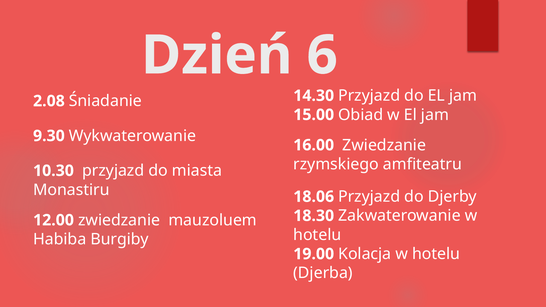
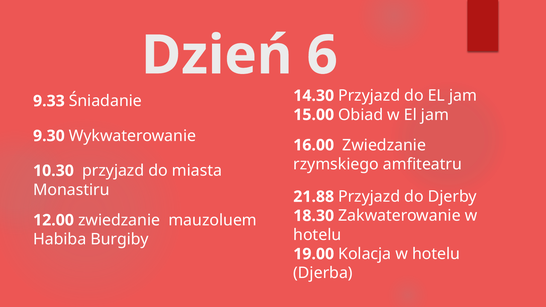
2.08: 2.08 -> 9.33
18.06: 18.06 -> 21.88
